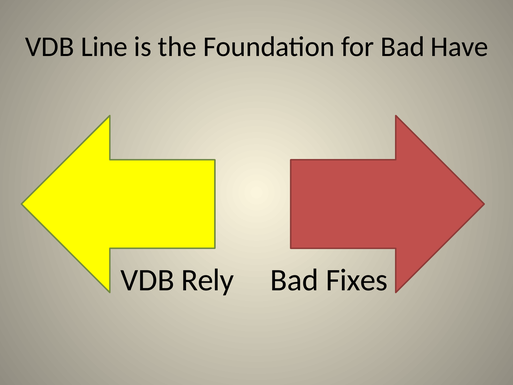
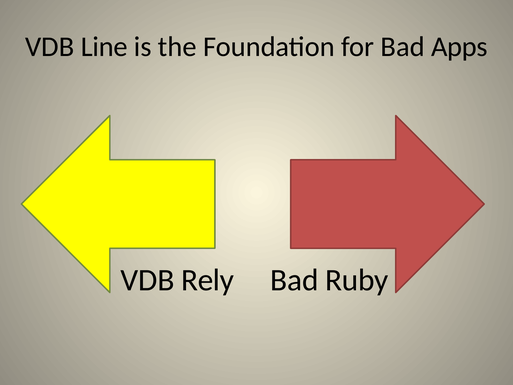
Have: Have -> Apps
Fixes: Fixes -> Ruby
